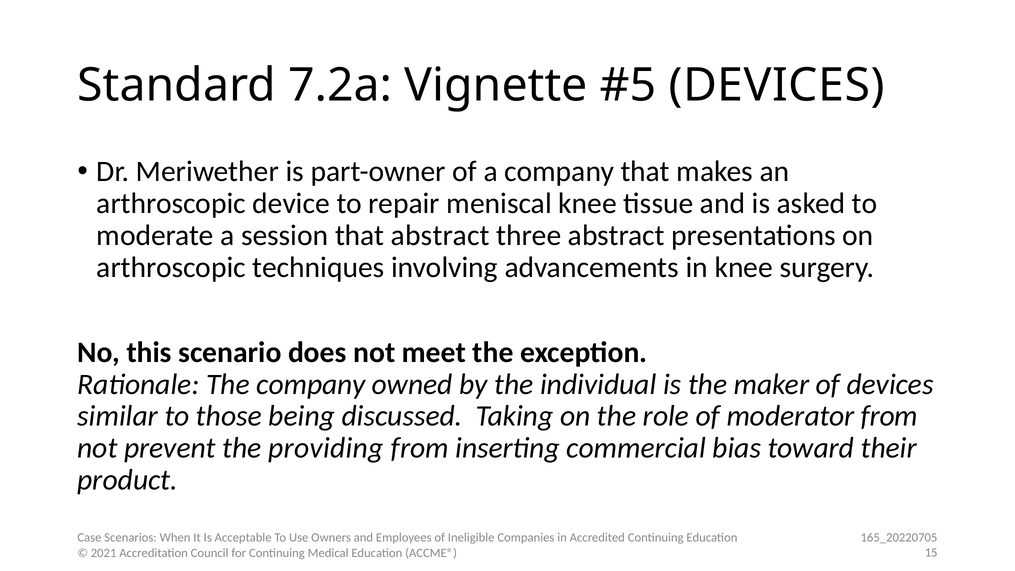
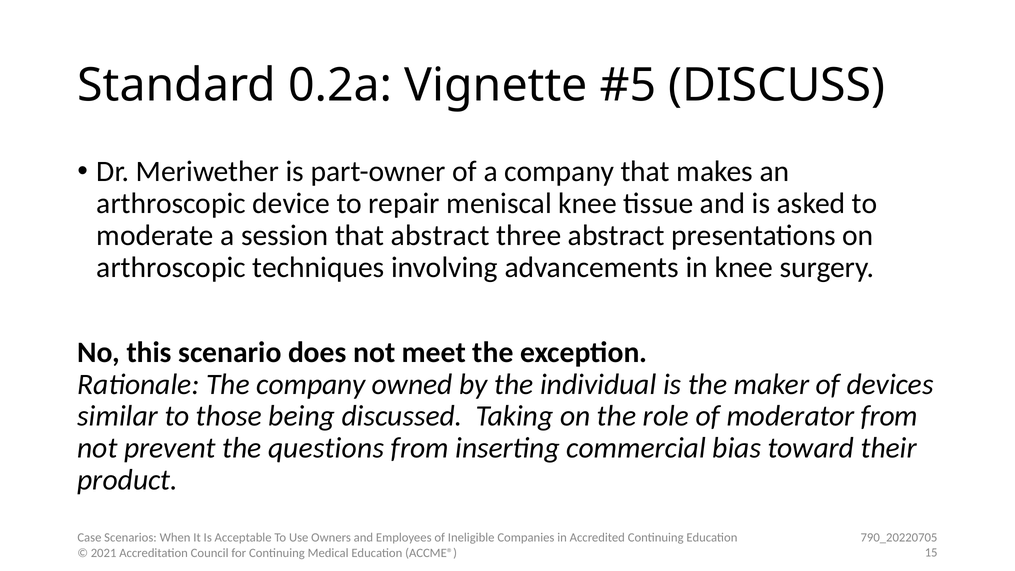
7.2a: 7.2a -> 0.2a
DEVICES at (777, 85): DEVICES -> DISCUSS
providing: providing -> questions
165_20220705: 165_20220705 -> 790_20220705
